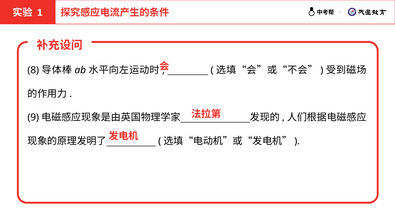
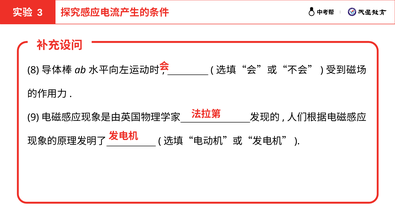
1: 1 -> 3
